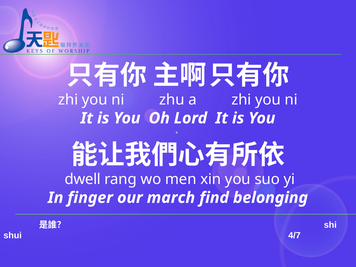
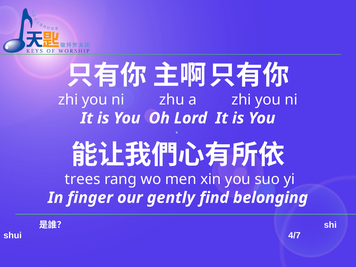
dwell: dwell -> trees
march: march -> gently
